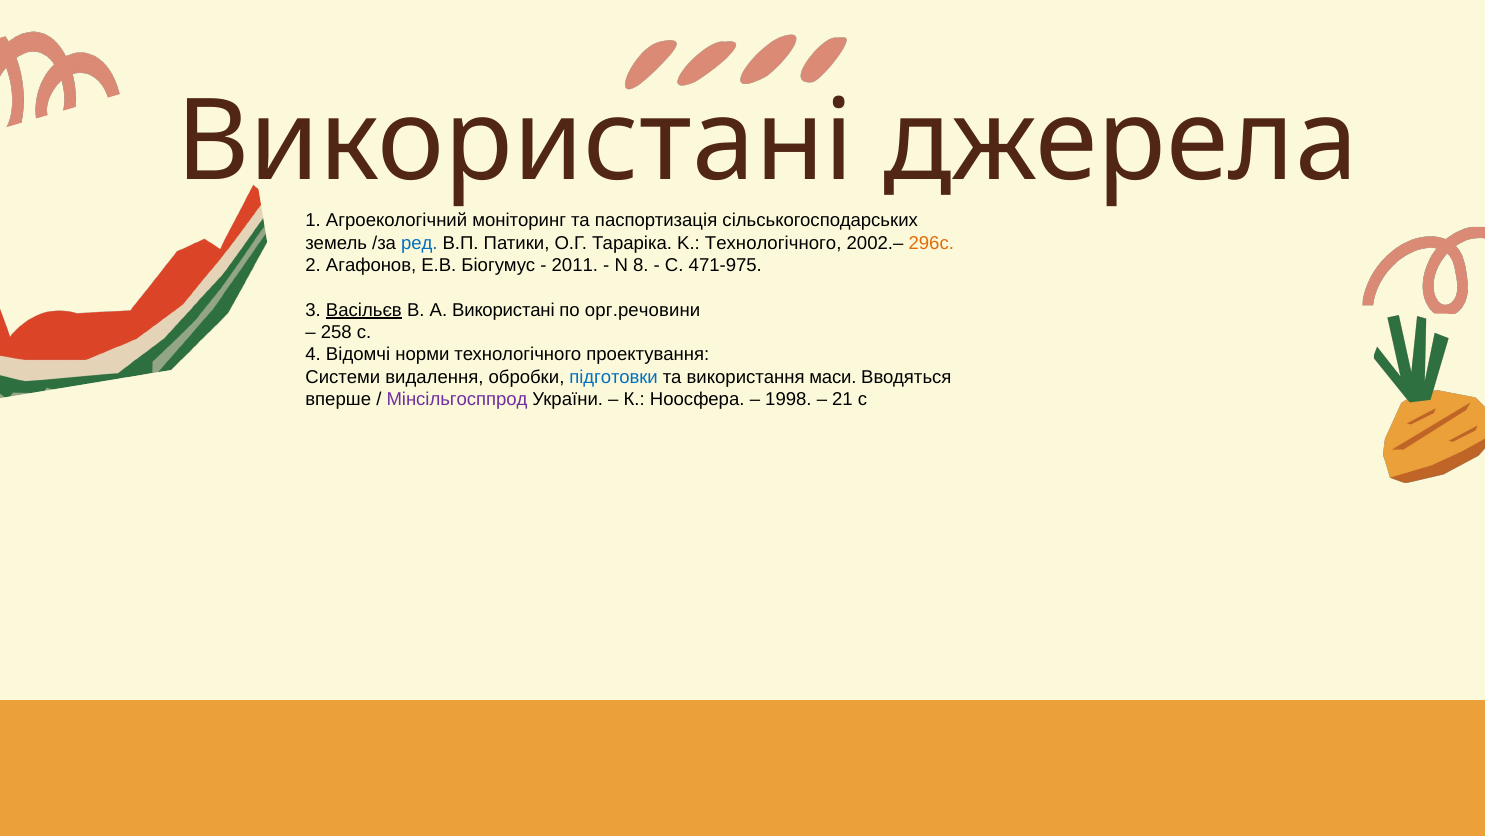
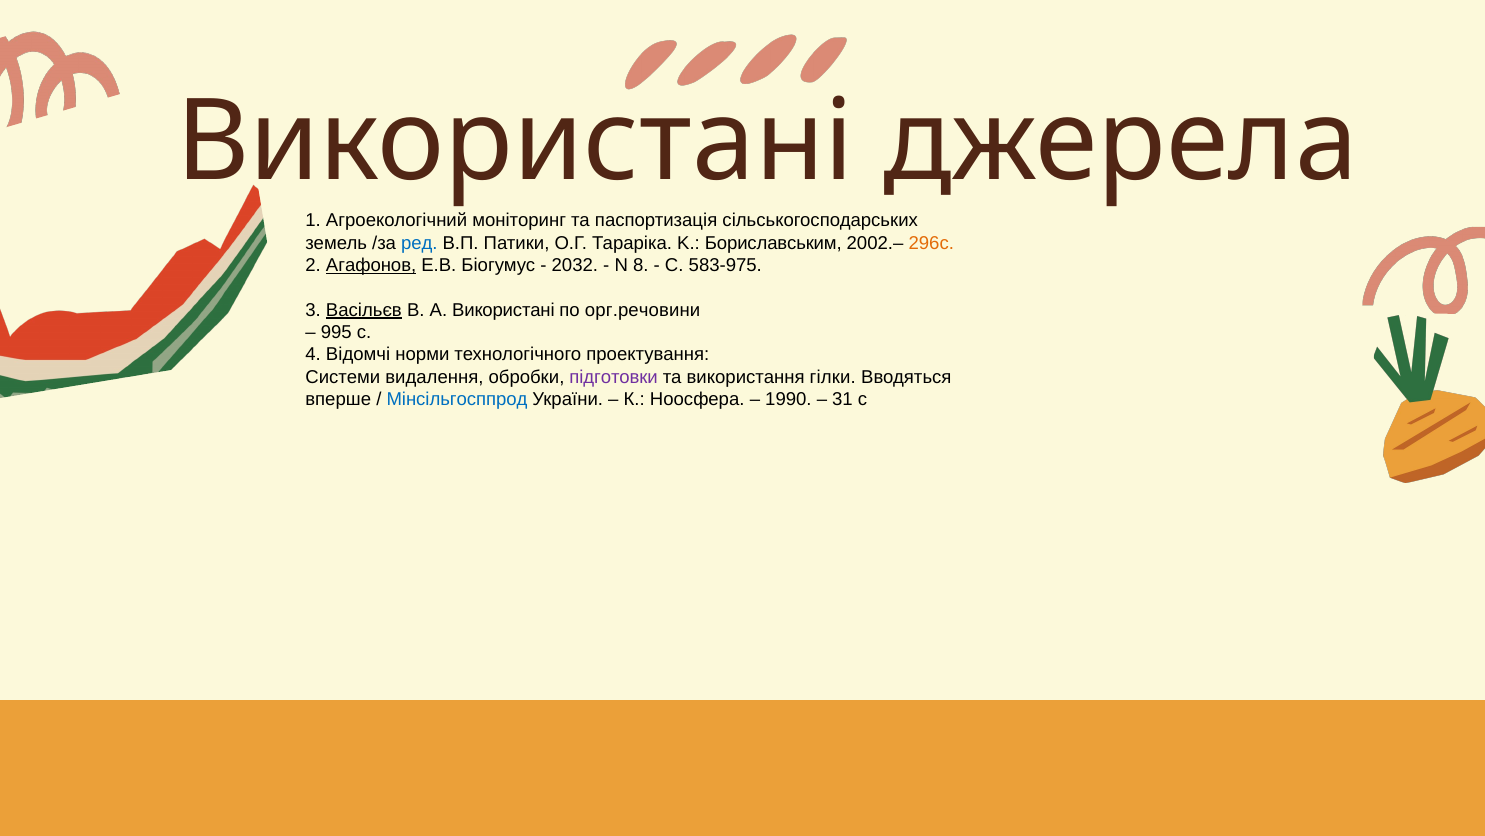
K Технологічного: Технологічного -> Бориславським
Агафонов underline: none -> present
2011: 2011 -> 2032
471-975: 471-975 -> 583-975
258: 258 -> 995
підготовки colour: blue -> purple
маси: маси -> гілки
Мінсільгосппрод colour: purple -> blue
1998: 1998 -> 1990
21: 21 -> 31
